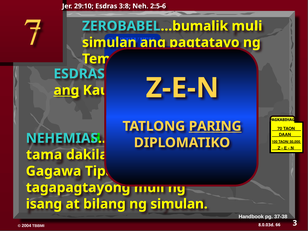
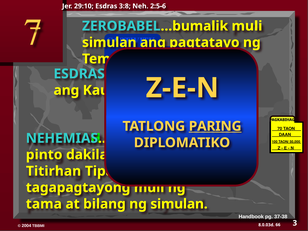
ang at (66, 90) underline: present -> none
tama: tama -> pinto
Gagawa: Gagawa -> Titirhan
isang: isang -> tama
